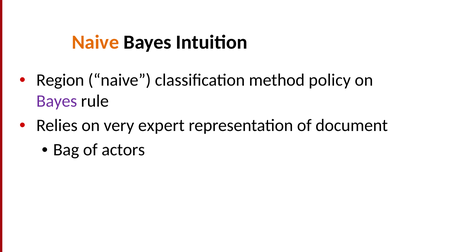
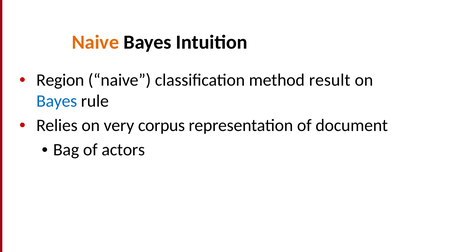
policy: policy -> result
Bayes at (57, 101) colour: purple -> blue
expert: expert -> corpus
